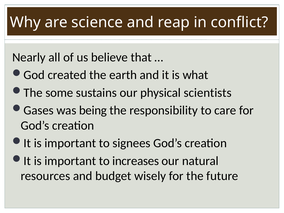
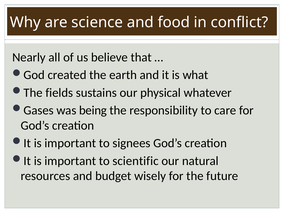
reap: reap -> food
some: some -> fields
scientists: scientists -> whatever
increases: increases -> scientific
